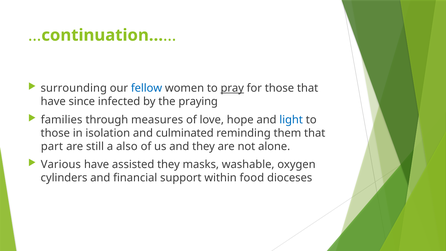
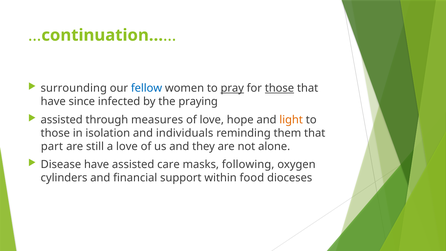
those at (279, 88) underline: none -> present
families at (62, 120): families -> assisted
light colour: blue -> orange
culminated: culminated -> individuals
a also: also -> love
Various: Various -> Disease
assisted they: they -> care
washable: washable -> following
